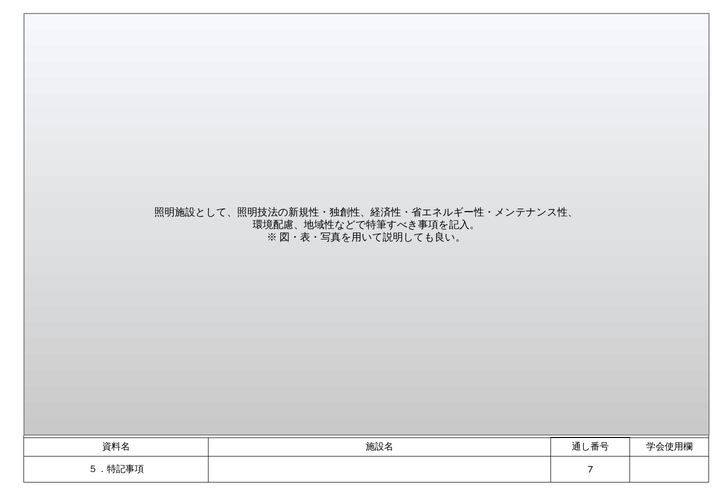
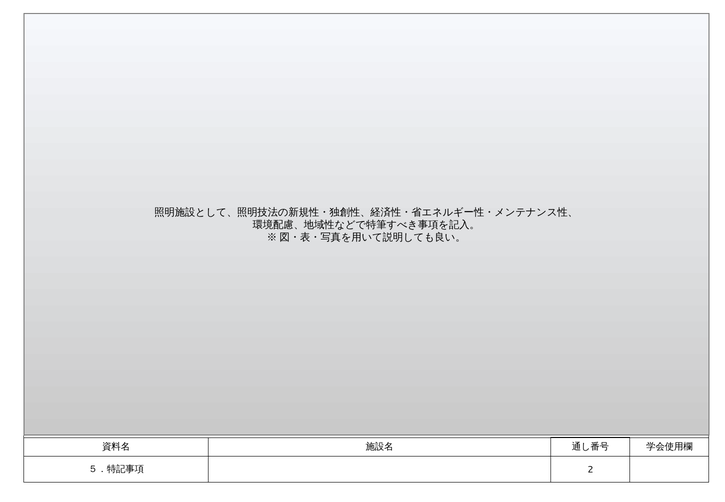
7: 7 -> 2
